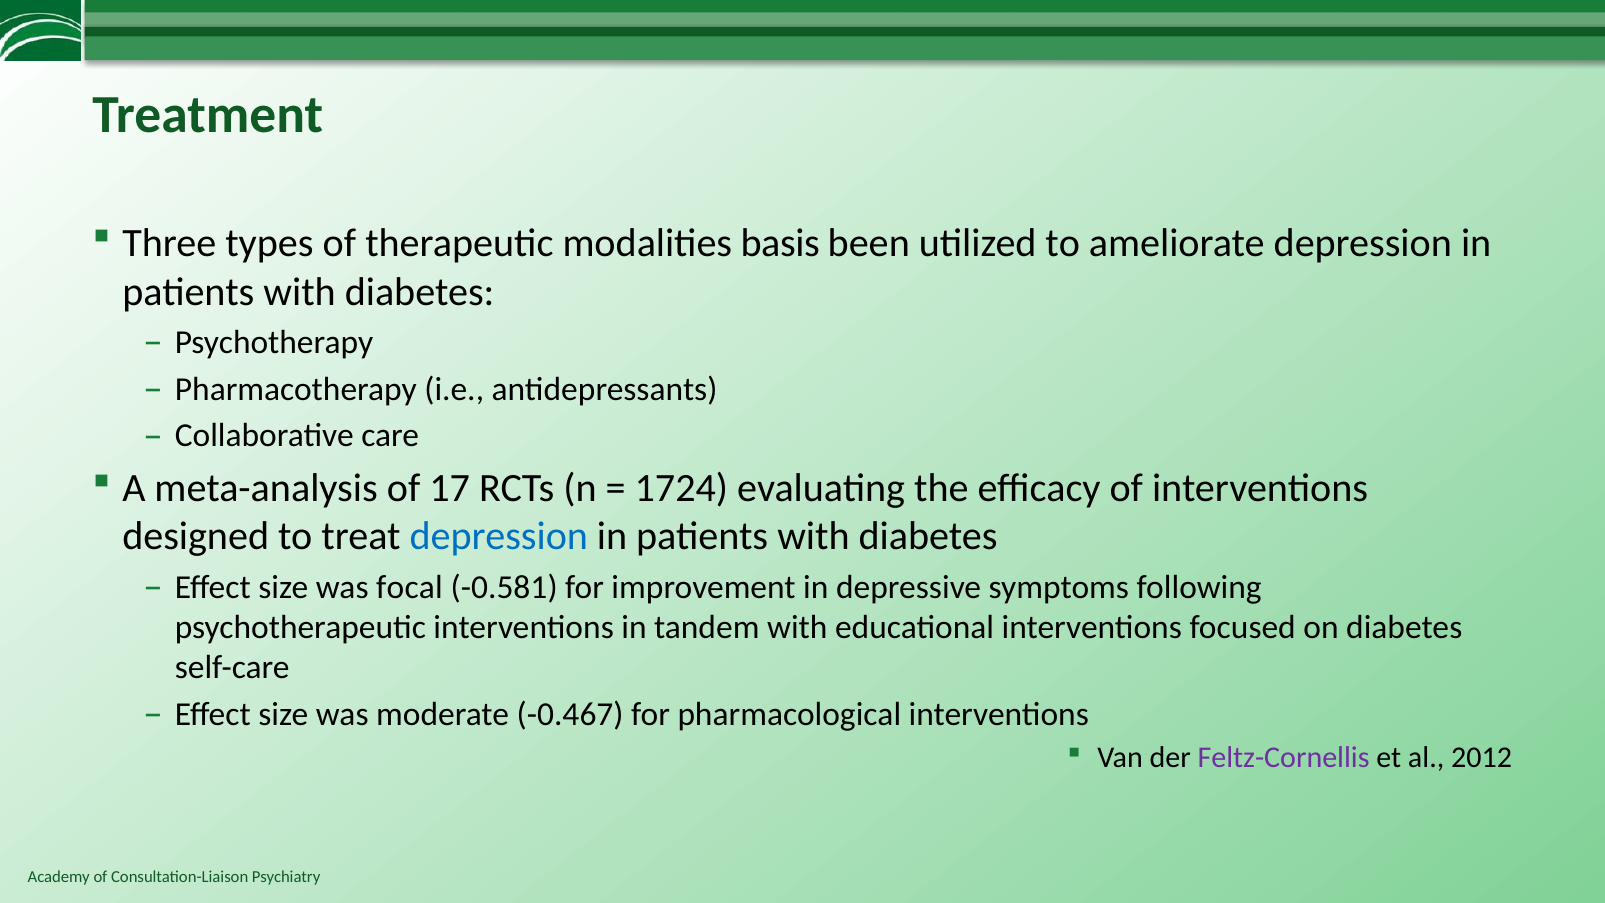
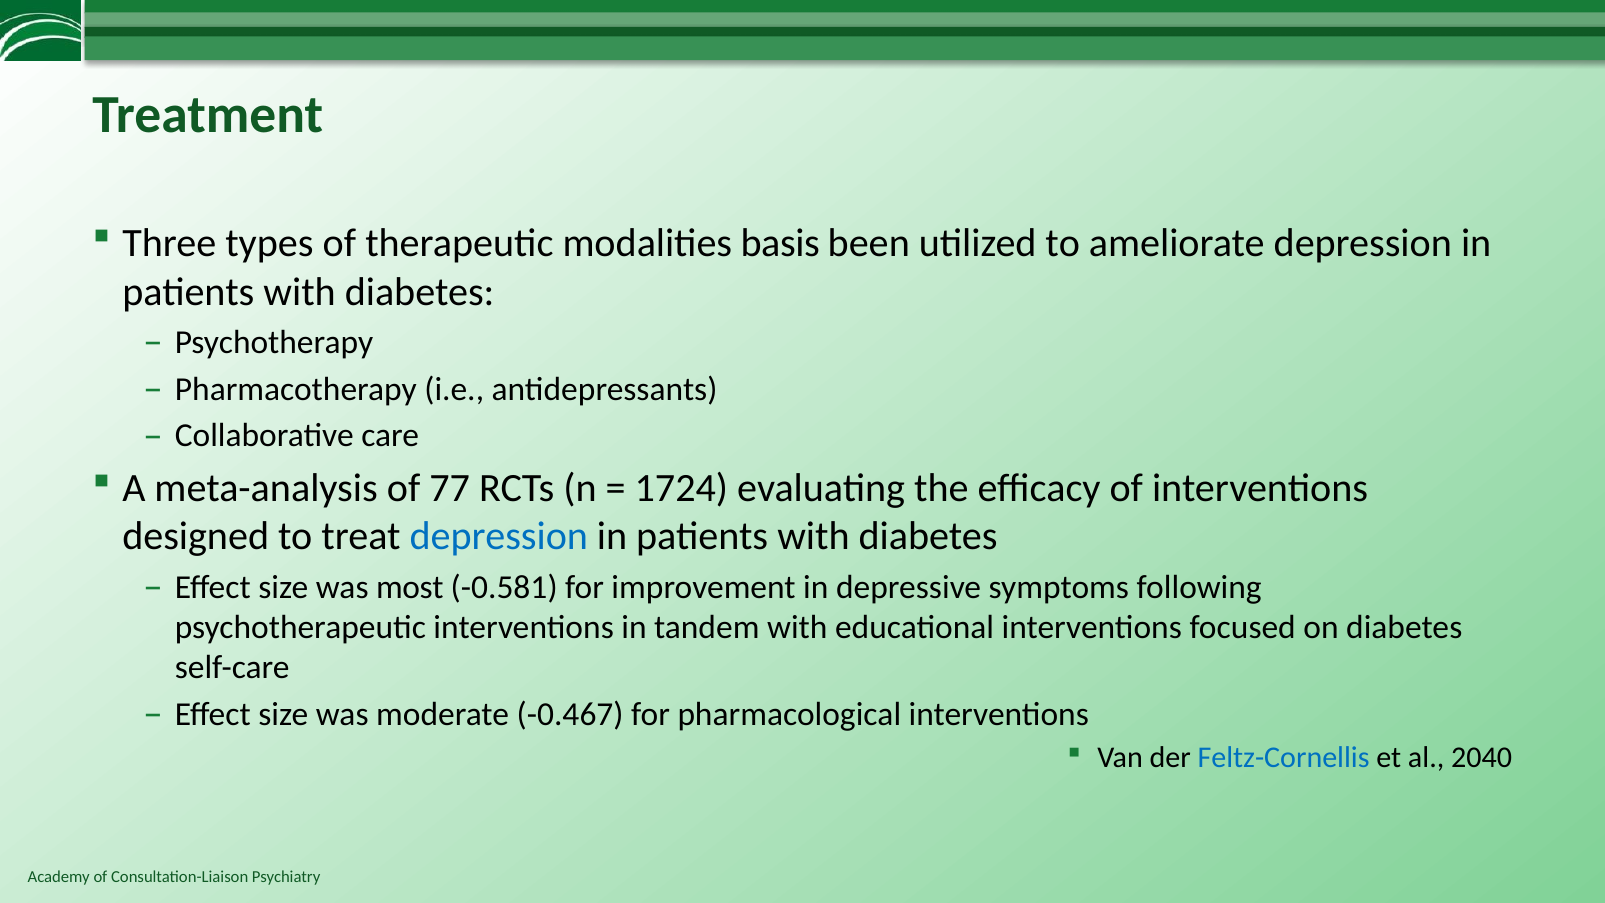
17: 17 -> 77
focal: focal -> most
Feltz-Cornellis colour: purple -> blue
2012: 2012 -> 2040
